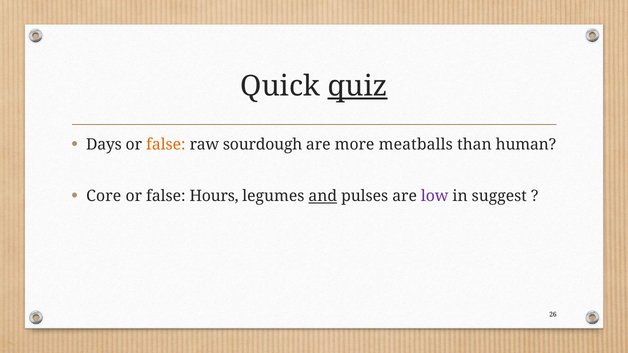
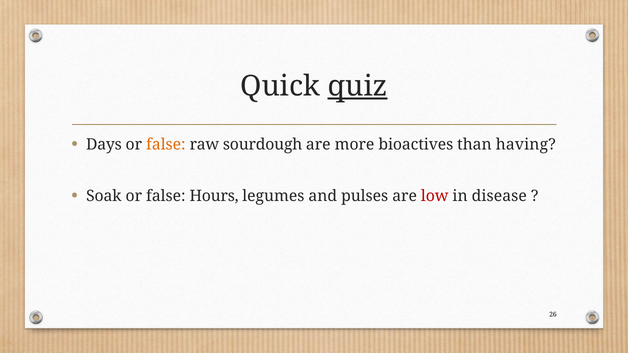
meatballs: meatballs -> bioactives
human: human -> having
Core: Core -> Soak
and underline: present -> none
low colour: purple -> red
suggest: suggest -> disease
